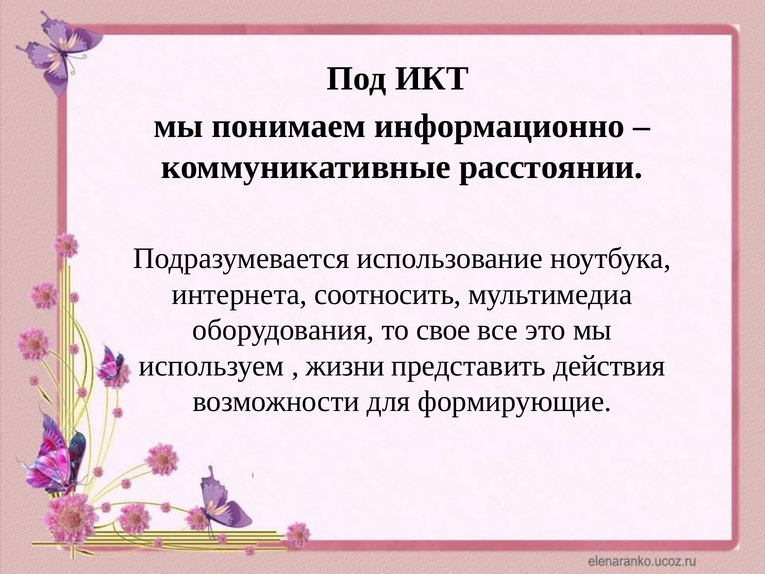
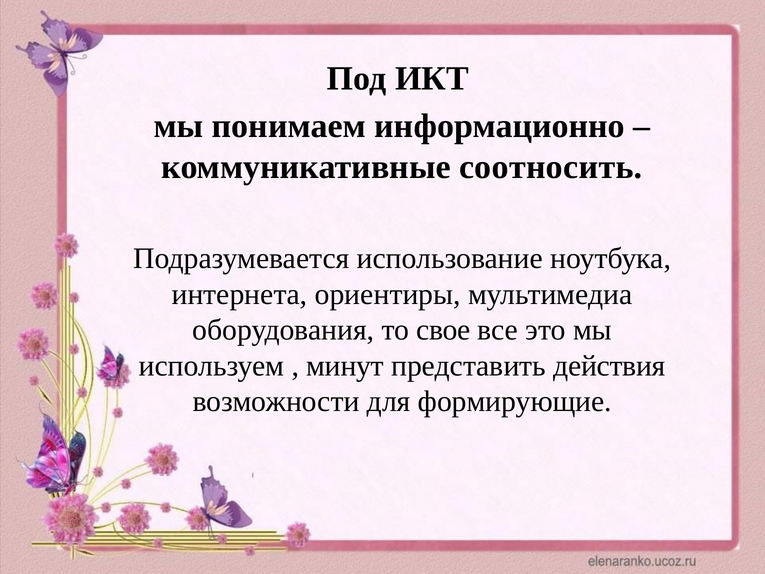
расстоянии: расстоянии -> соотносить
соотносить: соотносить -> ориентиры
жизни: жизни -> минут
